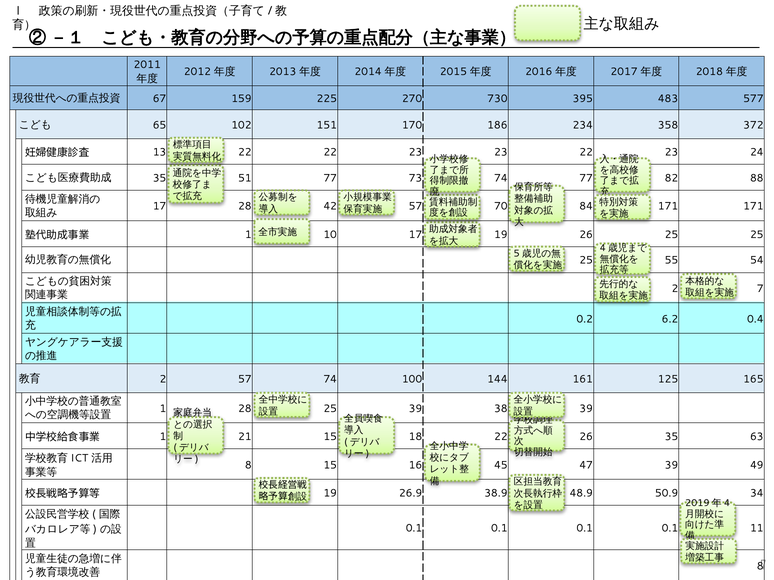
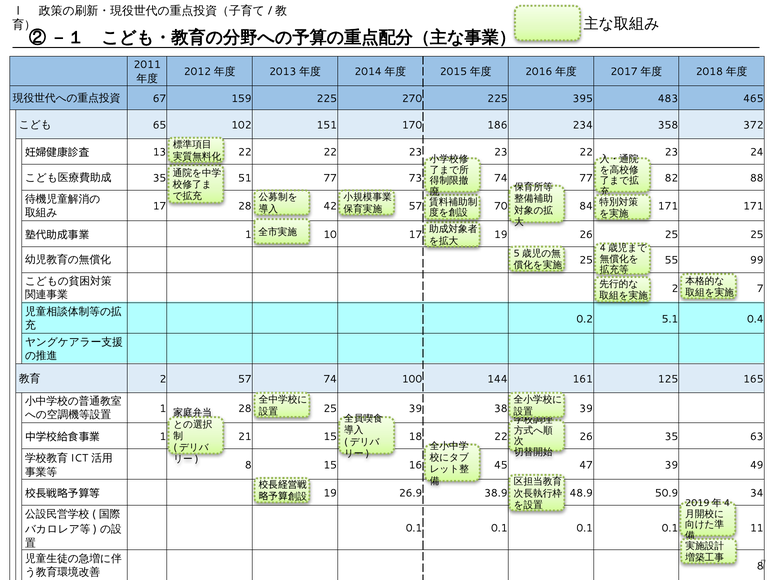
270 730: 730 -> 225
577: 577 -> 465
54: 54 -> 99
6.2: 6.2 -> 5.1
